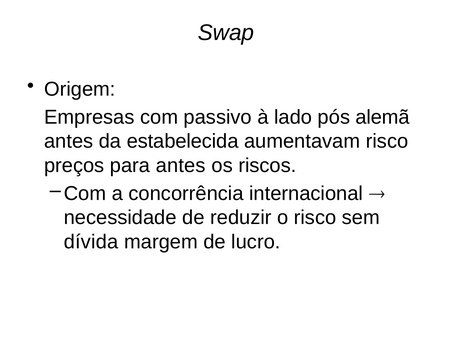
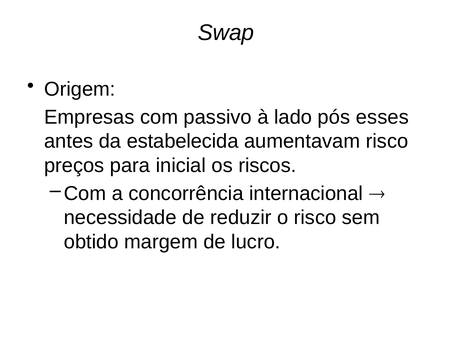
alemã: alemã -> esses
para antes: antes -> inicial
dívida: dívida -> obtido
